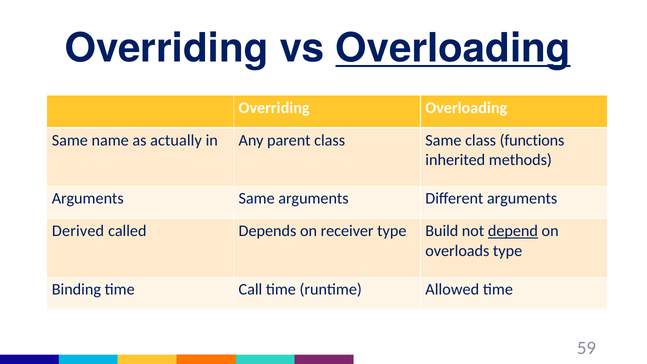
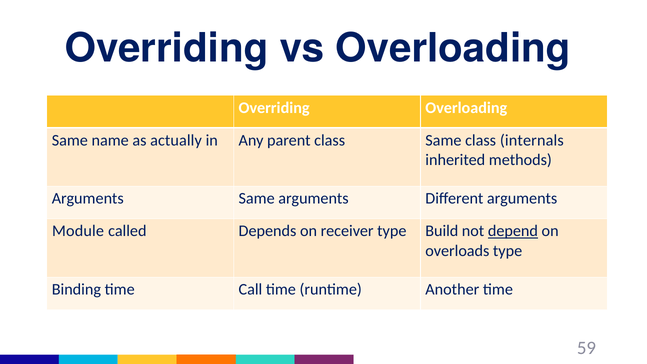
Overloading at (453, 49) underline: present -> none
functions: functions -> internals
Derived: Derived -> Module
Allowed: Allowed -> Another
